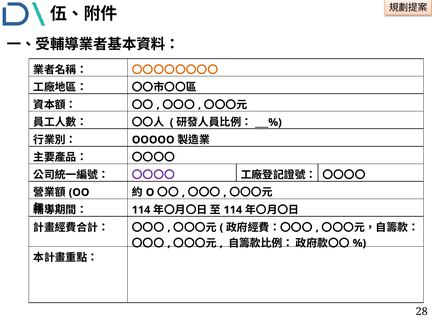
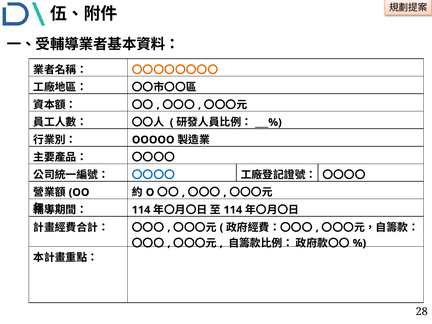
〇〇〇〇 at (153, 175) colour: purple -> blue
